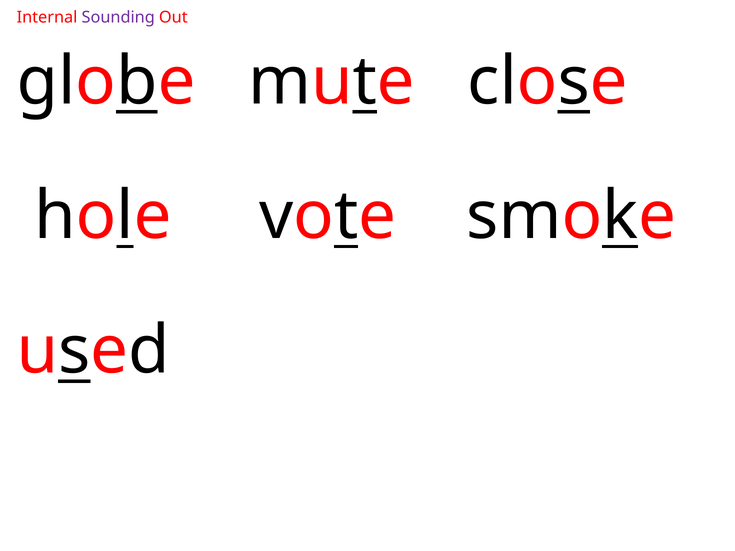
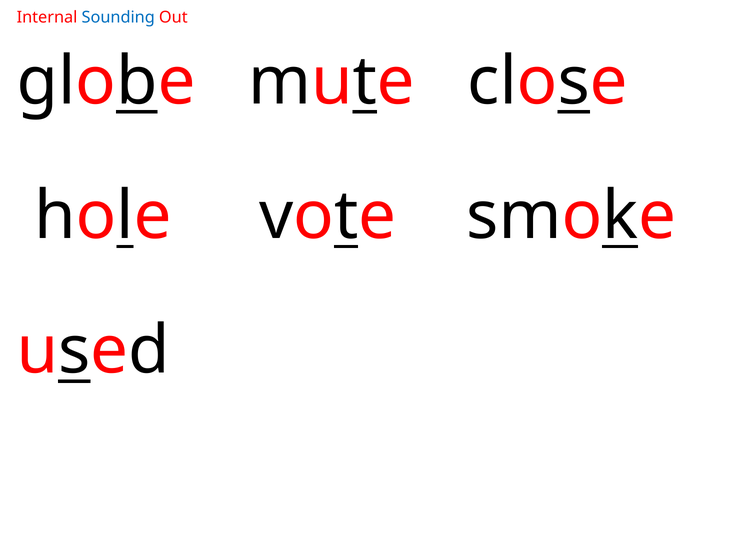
Sounding colour: purple -> blue
